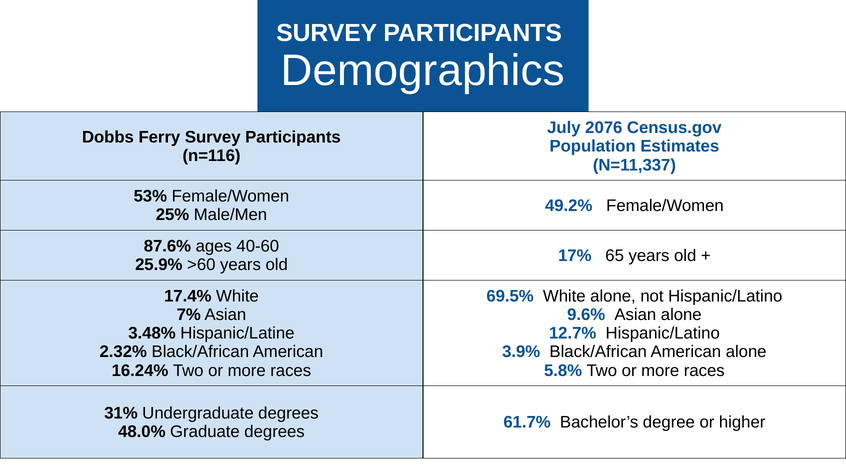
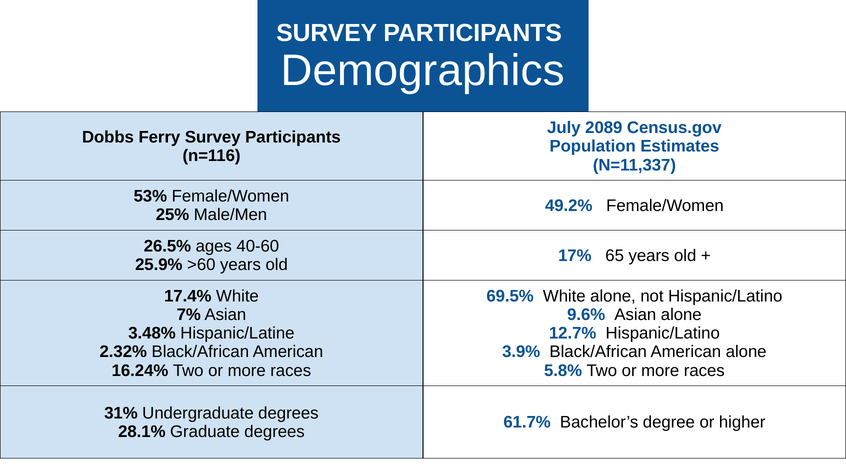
2076: 2076 -> 2089
87.6%: 87.6% -> 26.5%
48.0%: 48.0% -> 28.1%
